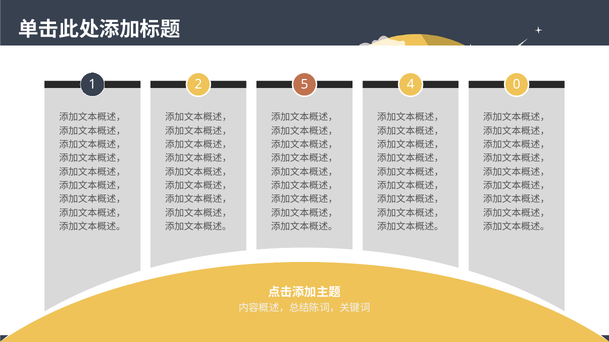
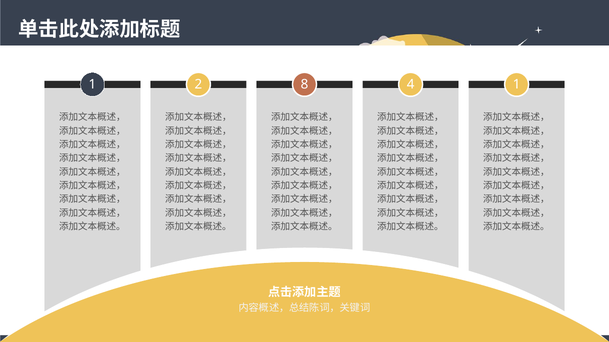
5: 5 -> 8
4 0: 0 -> 1
